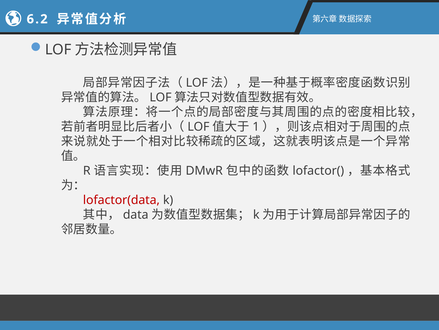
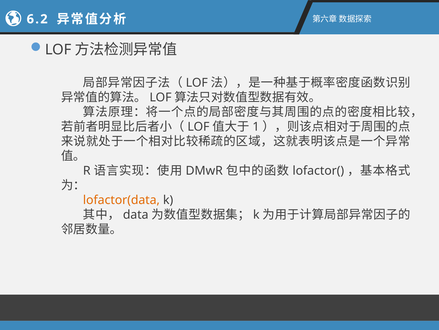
lofactor(data colour: red -> orange
